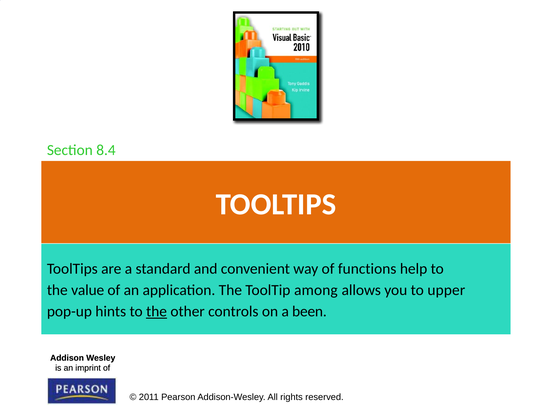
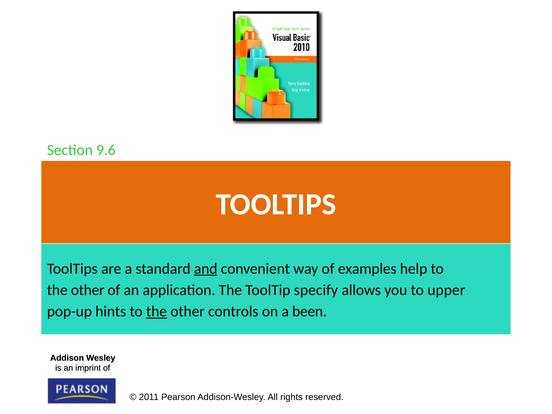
8.4: 8.4 -> 9.6
and underline: none -> present
functions: functions -> examples
value at (88, 290): value -> other
among: among -> specify
